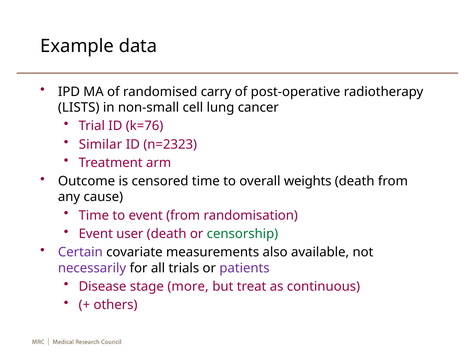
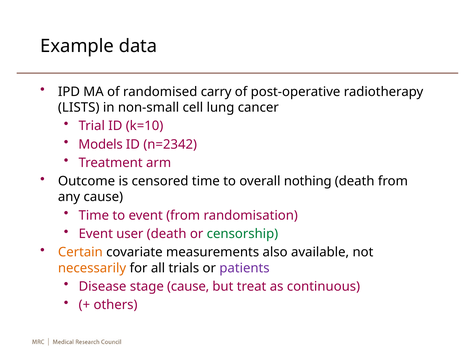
k=76: k=76 -> k=10
Similar: Similar -> Models
n=2323: n=2323 -> n=2342
weights: weights -> nothing
Certain colour: purple -> orange
necessarily colour: purple -> orange
stage more: more -> cause
